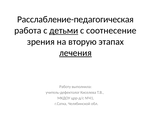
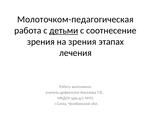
Расслабление-педагогическая: Расслабление-педагогическая -> Молоточком-педагогическая
на вторую: вторую -> зрения
лечения underline: present -> none
